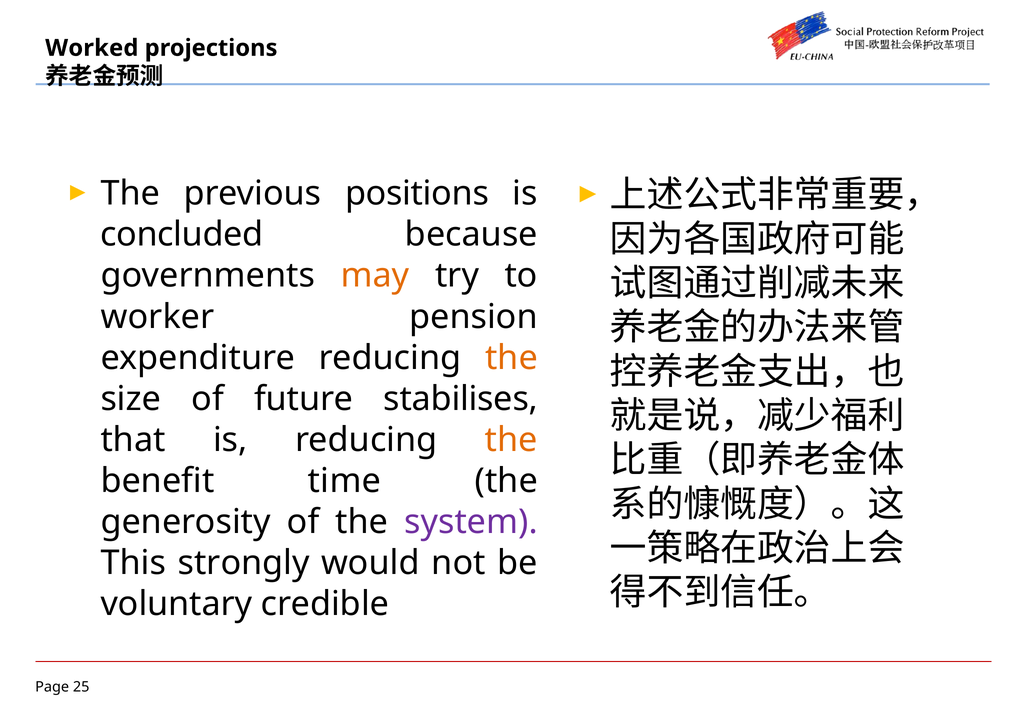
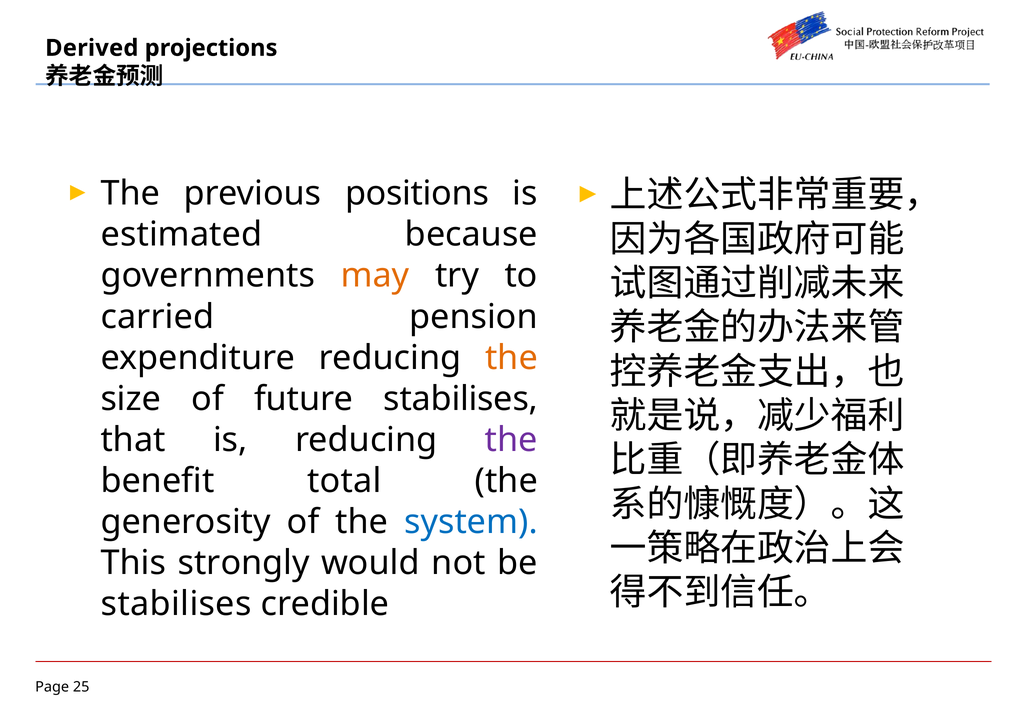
Worked: Worked -> Derived
concluded: concluded -> estimated
worker: worker -> carried
the at (511, 440) colour: orange -> purple
time: time -> total
system colour: purple -> blue
voluntary at (176, 604): voluntary -> stabilises
